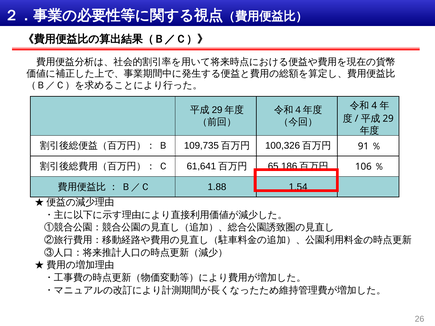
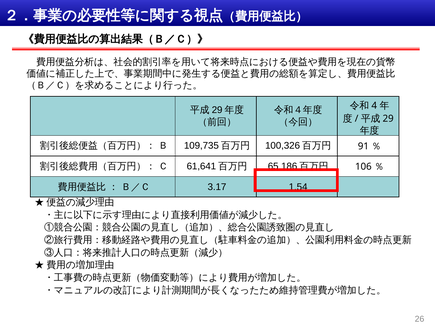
1.88: 1.88 -> 3.17
